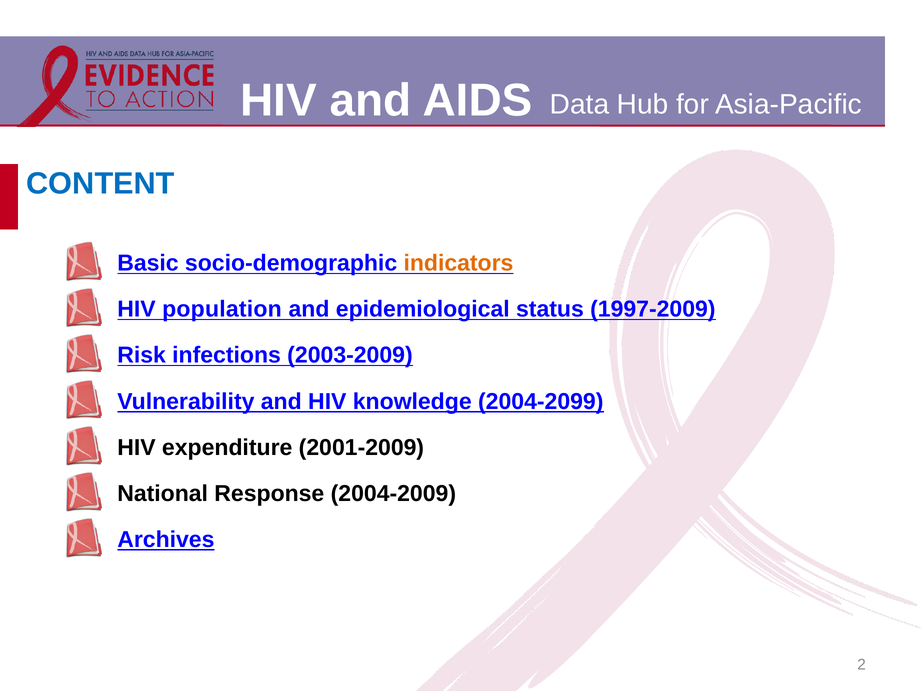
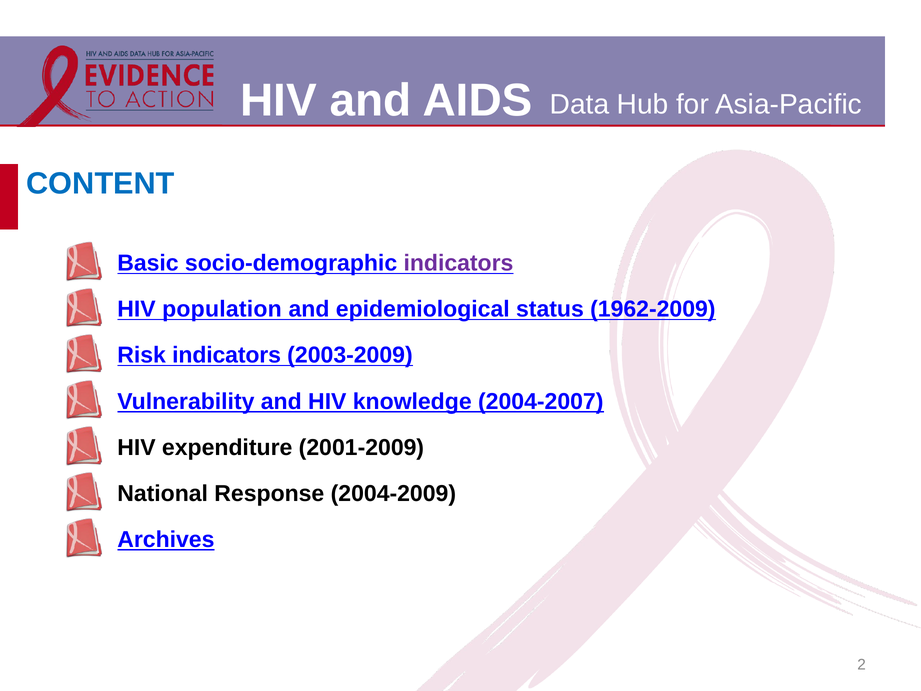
indicators at (458, 263) colour: orange -> purple
1997-2009: 1997-2009 -> 1962-2009
Risk infections: infections -> indicators
2004-2099: 2004-2099 -> 2004-2007
